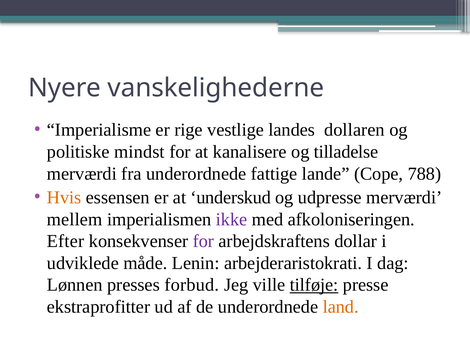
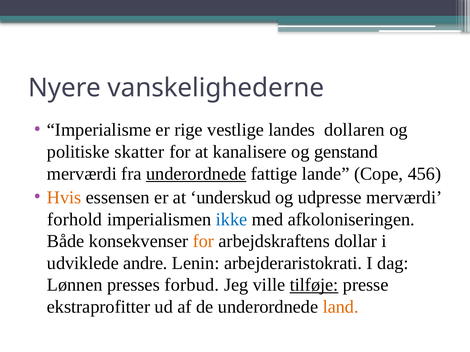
mindst: mindst -> skatter
tilladelse: tilladelse -> genstand
underordnede at (196, 174) underline: none -> present
788: 788 -> 456
mellem: mellem -> forhold
ikke colour: purple -> blue
Efter: Efter -> Både
for at (203, 242) colour: purple -> orange
måde: måde -> andre
